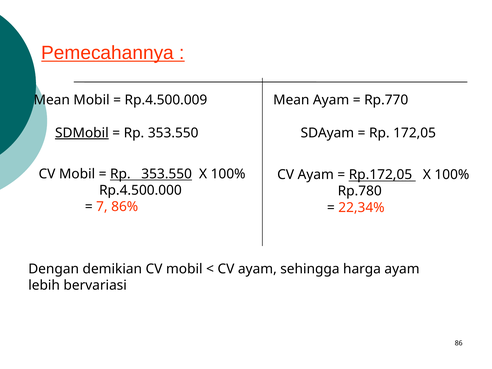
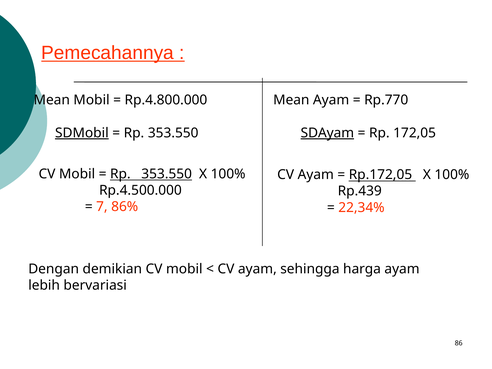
Rp.4.500.009: Rp.4.500.009 -> Rp.4.800.000
SDAyam underline: none -> present
Rp.780: Rp.780 -> Rp.439
